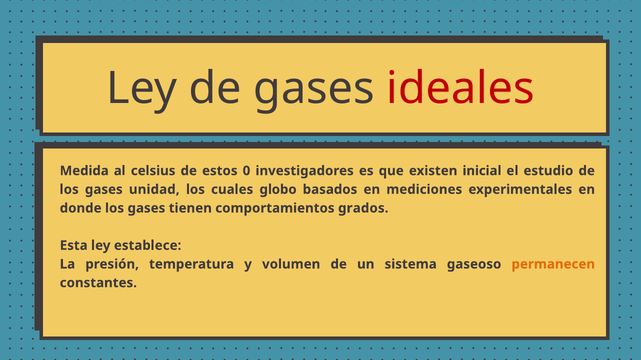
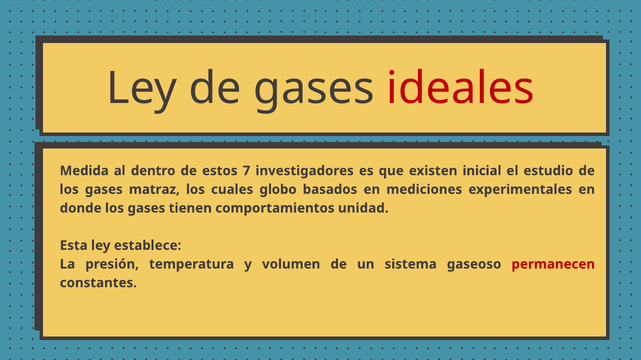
celsius: celsius -> dentro
0: 0 -> 7
unidad: unidad -> matraz
grados: grados -> unidad
permanecen colour: orange -> red
